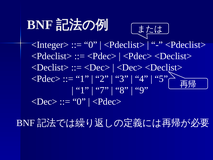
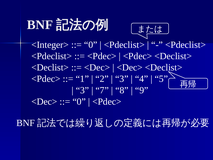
1 at (82, 90): 1 -> 3
